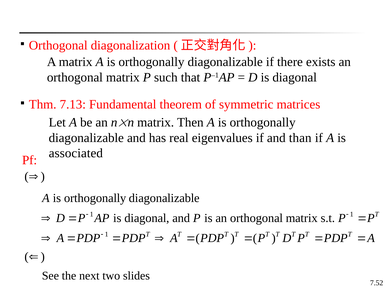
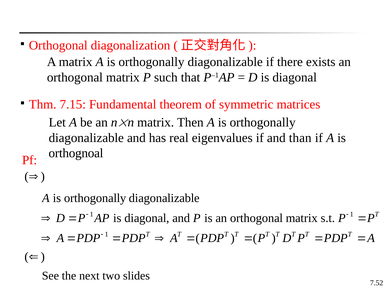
7.13: 7.13 -> 7.15
associated: associated -> orthognoal
